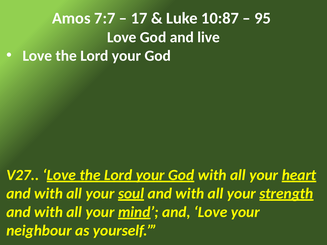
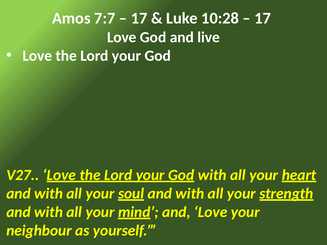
10:87: 10:87 -> 10:28
95 at (263, 18): 95 -> 17
